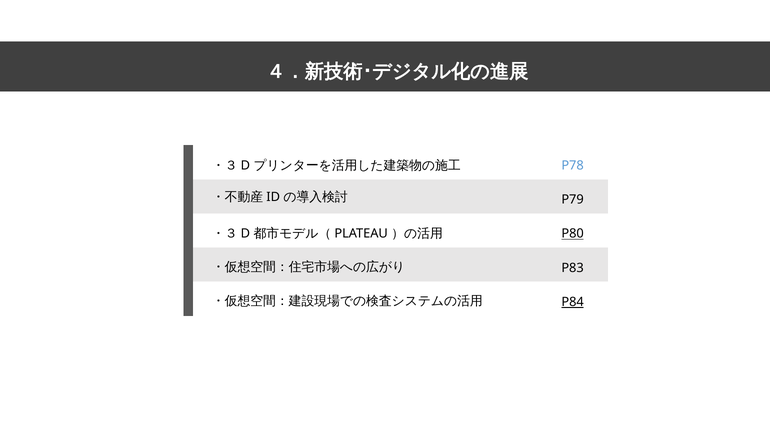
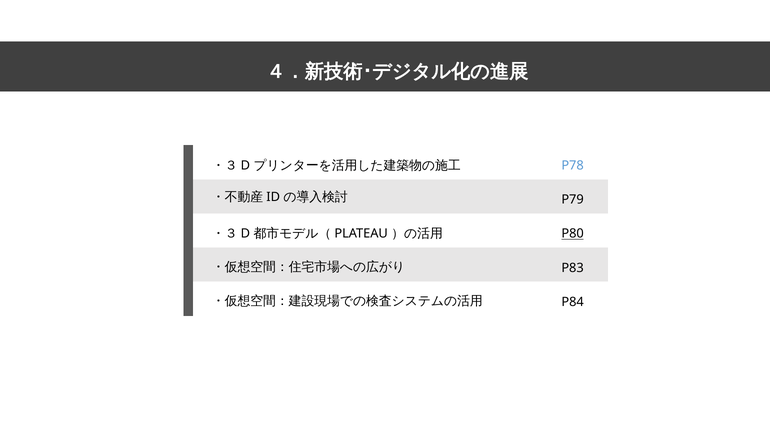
P84 underline: present -> none
